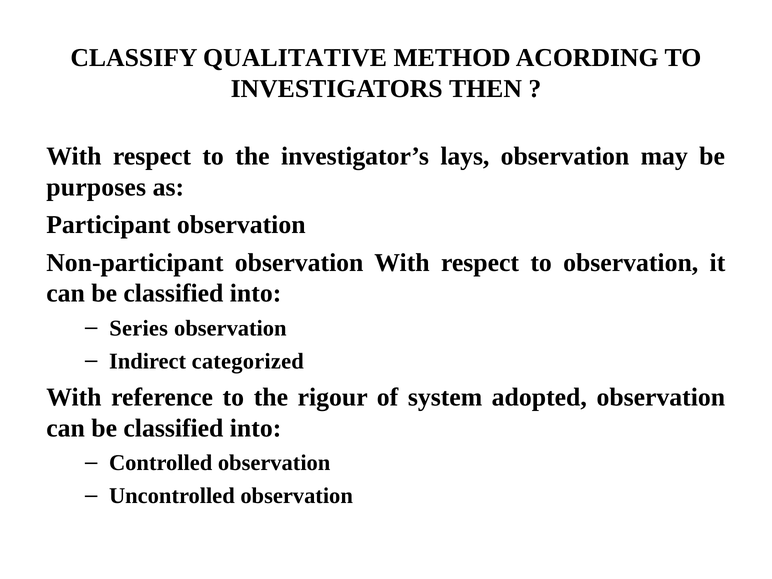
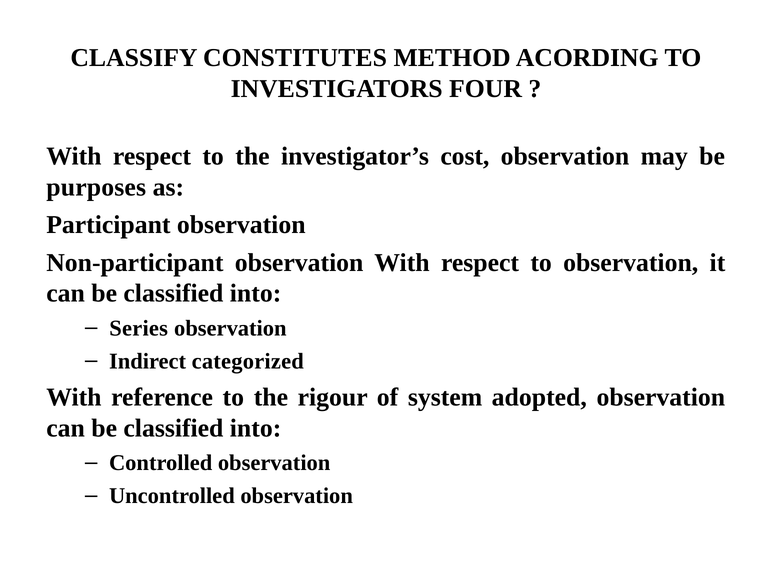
QUALITATIVE: QUALITATIVE -> CONSTITUTES
THEN: THEN -> FOUR
lays: lays -> cost
